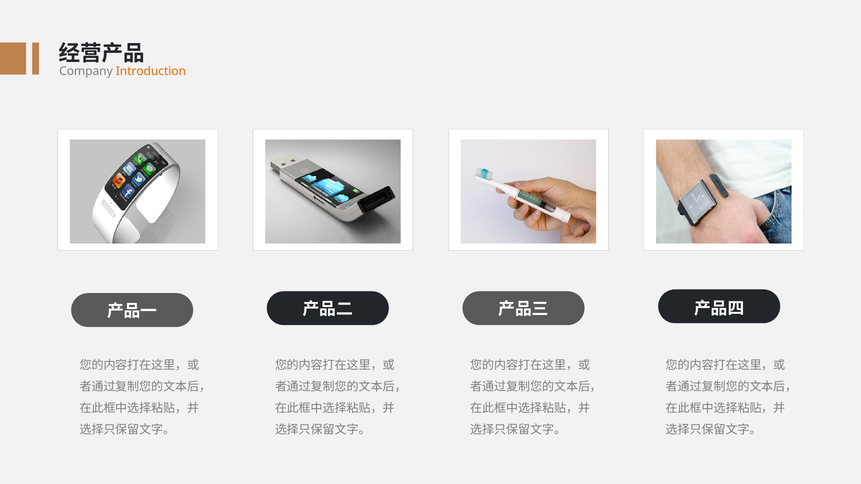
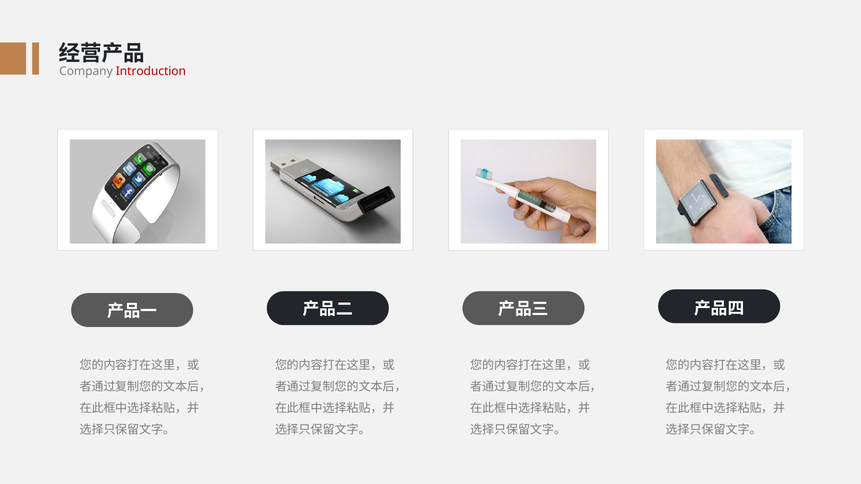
Introduction colour: orange -> red
